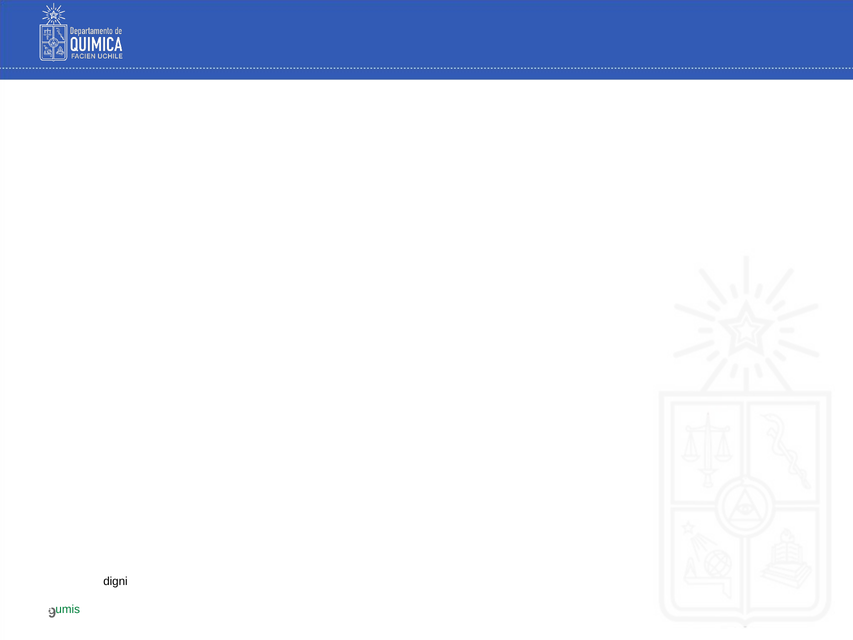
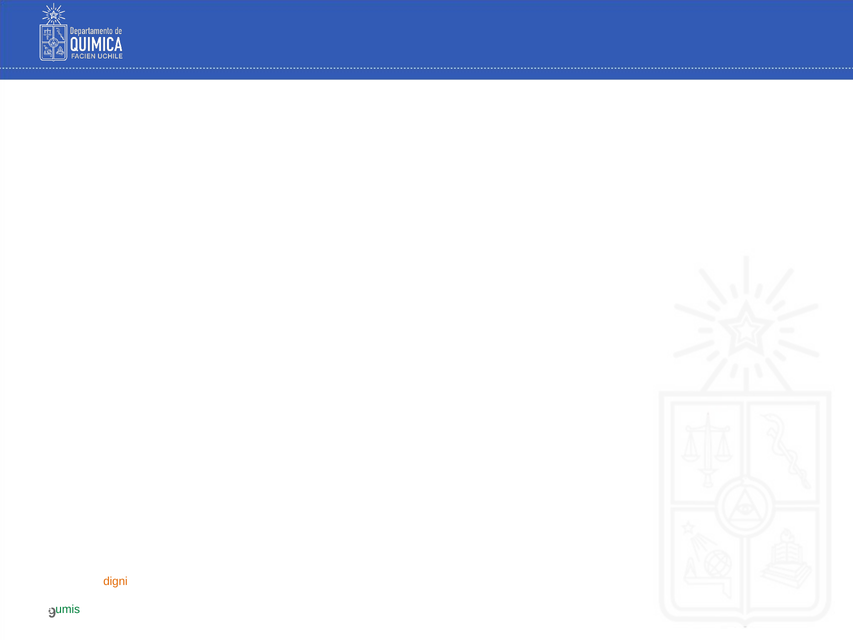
digni colour: black -> orange
